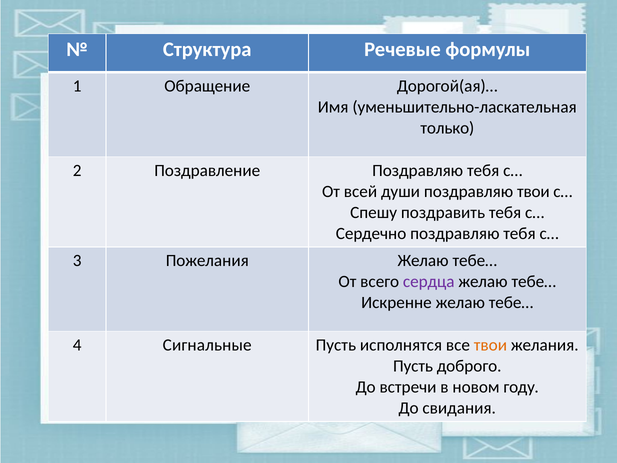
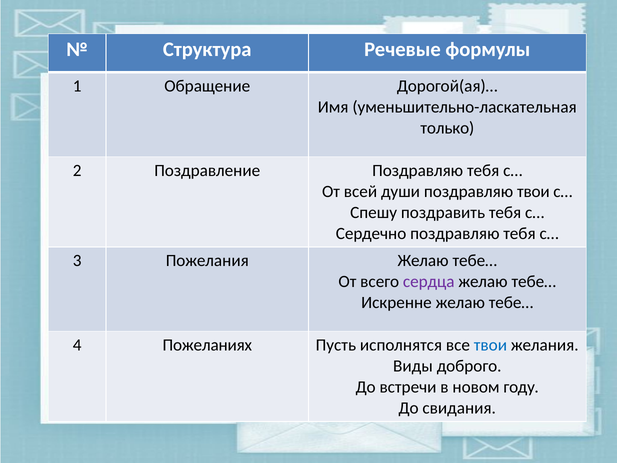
Сигнальные: Сигнальные -> Пожеланиях
твои at (490, 345) colour: orange -> blue
Пусть at (413, 366): Пусть -> Виды
